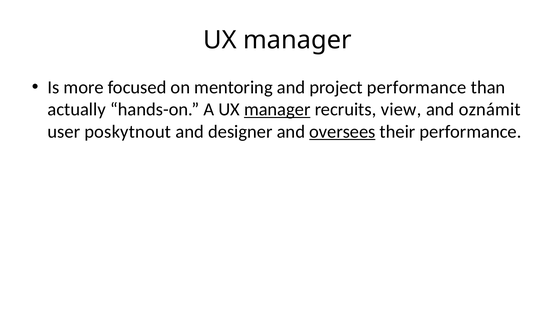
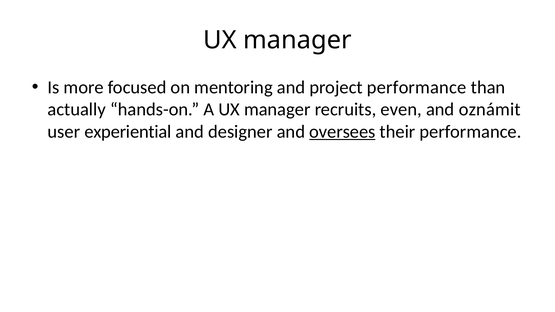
manager at (277, 110) underline: present -> none
view: view -> even
poskytnout: poskytnout -> experiential
